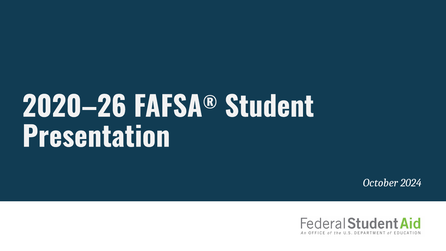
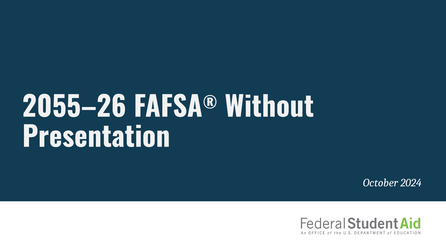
2020–26: 2020–26 -> 2055–26
Student: Student -> Without
